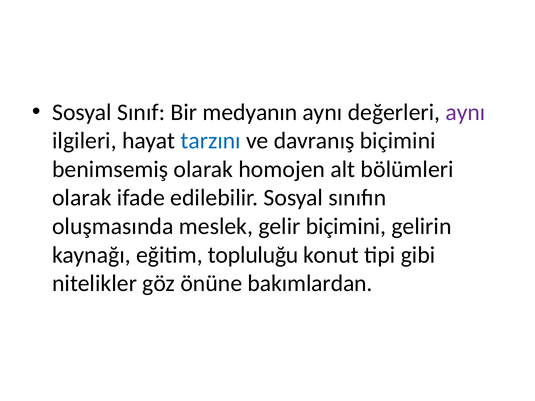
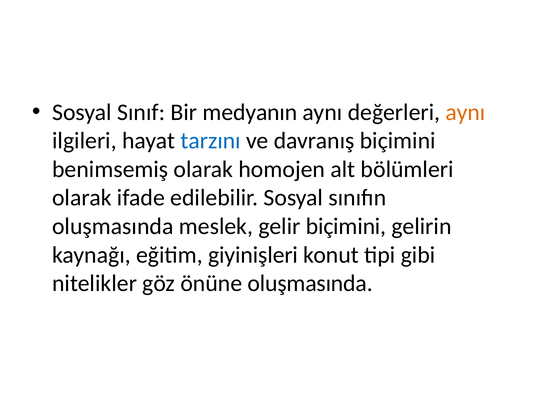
aynı at (465, 112) colour: purple -> orange
topluluğu: topluluğu -> giyinişleri
önüne bakımlardan: bakımlardan -> oluşmasında
